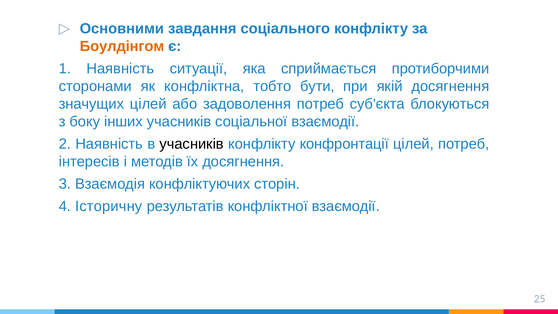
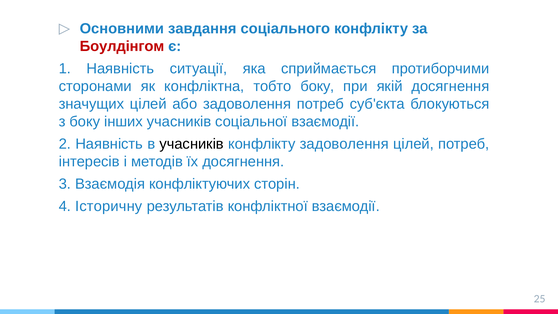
Боулдінгом colour: orange -> red
тобто бути: бути -> боку
конфлікту конфронтації: конфронтації -> задоволення
